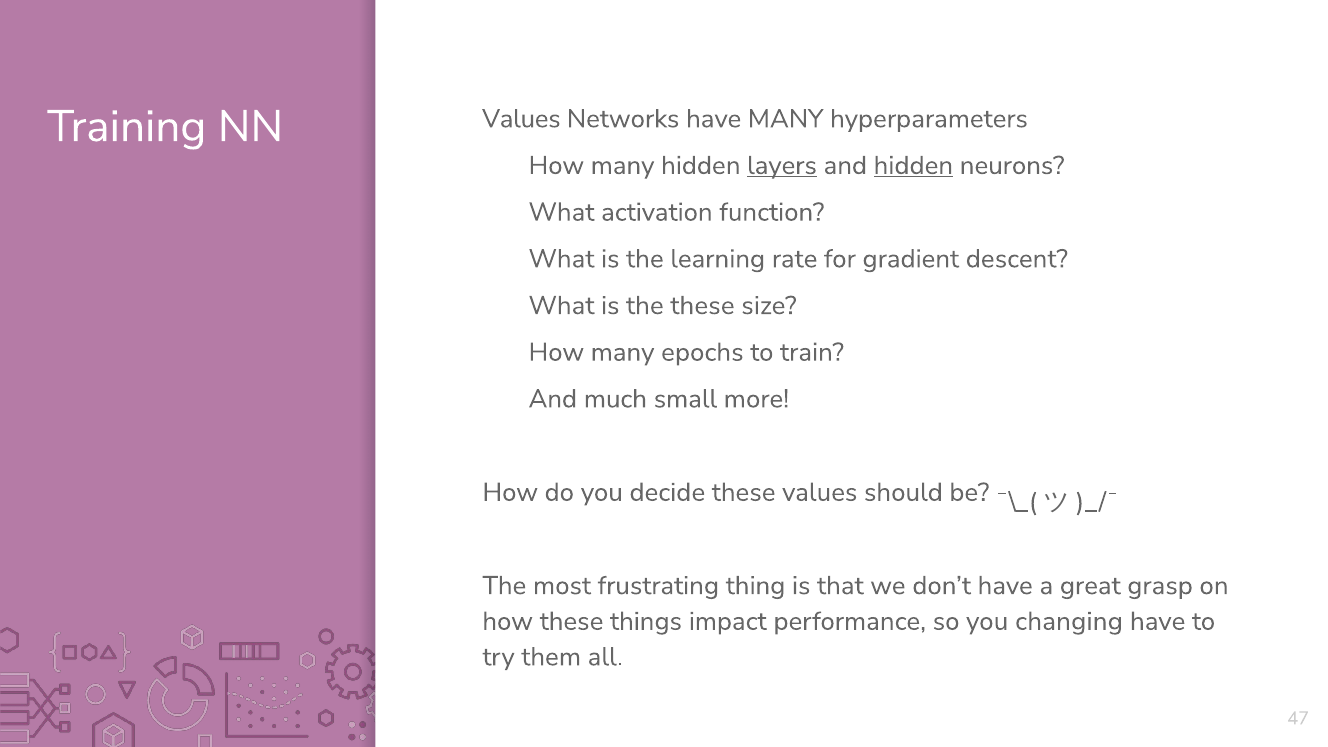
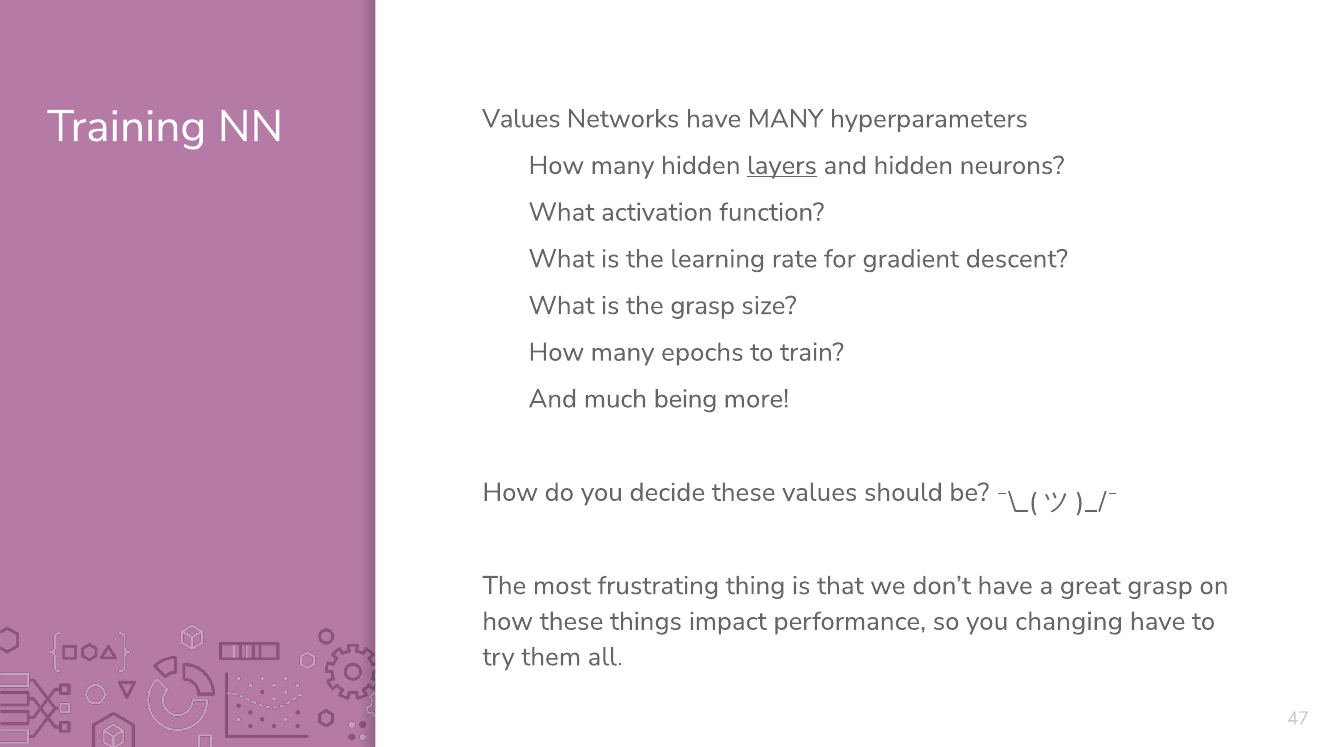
hidden at (913, 165) underline: present -> none
the these: these -> grasp
small: small -> being
